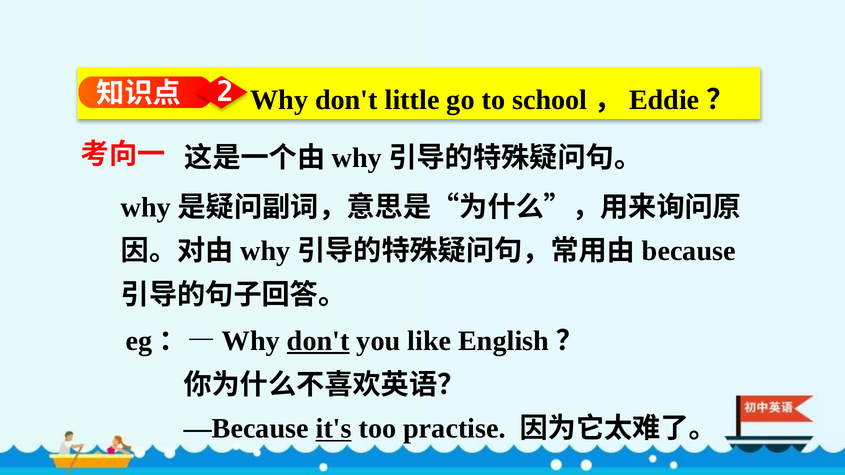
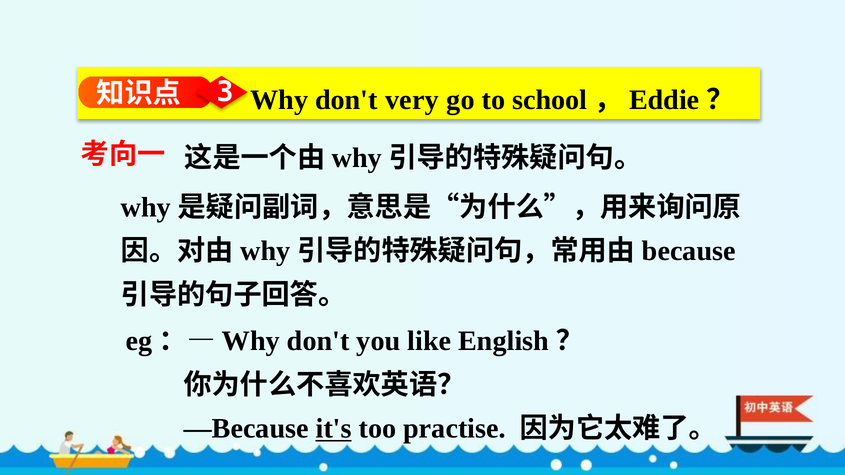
2: 2 -> 3
little: little -> very
don't at (318, 341) underline: present -> none
